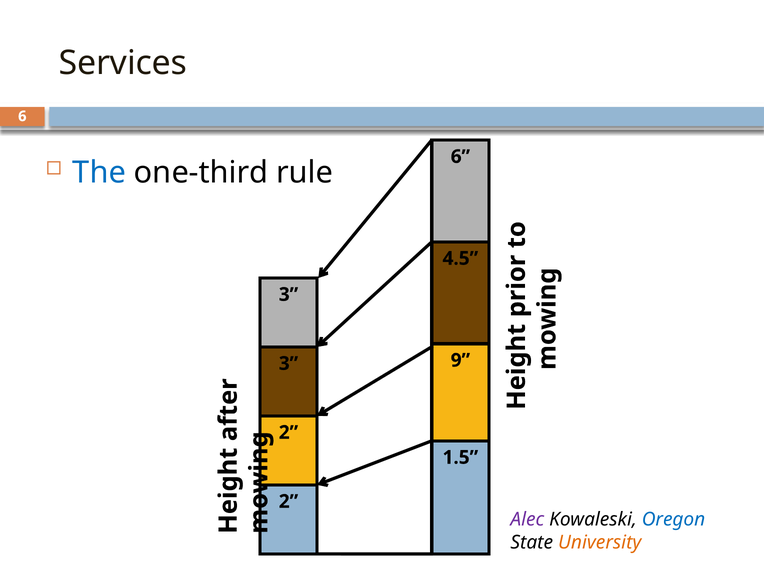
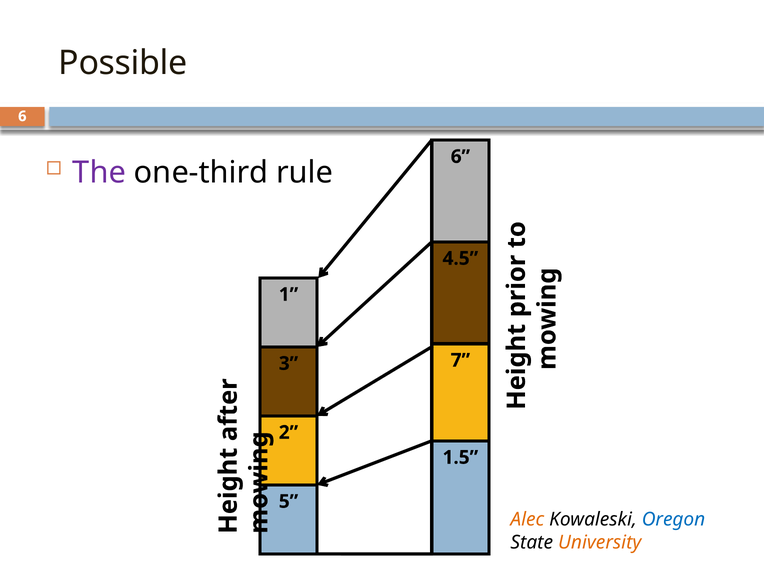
Services: Services -> Possible
The colour: blue -> purple
3 at (288, 295): 3 -> 1
9: 9 -> 7
2 at (288, 501): 2 -> 5
Alec colour: purple -> orange
